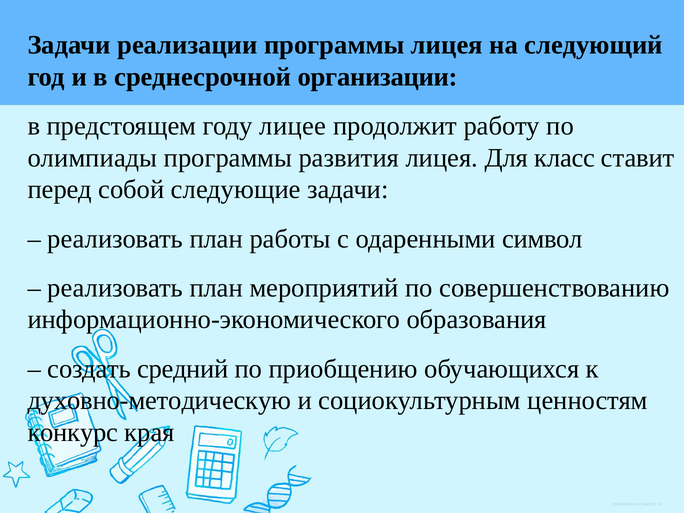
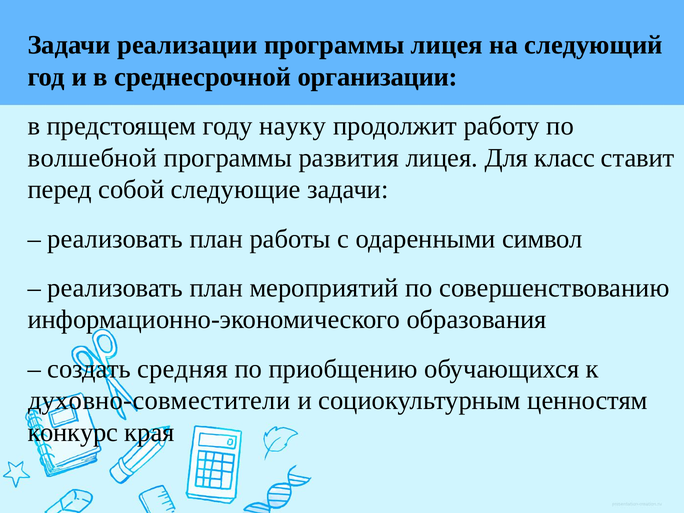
лицее: лицее -> науку
олимпиады: олимпиады -> волшебной
средний: средний -> средняя
духовно-методическую: духовно-методическую -> духовно-совместители
